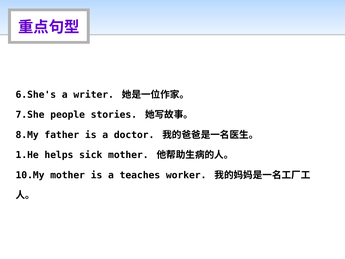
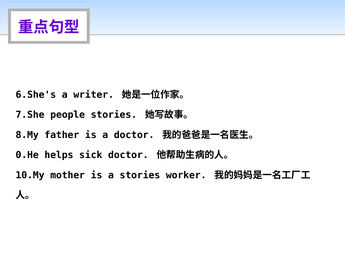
1.He: 1.He -> 0.He
sick mother: mother -> doctor
a teaches: teaches -> stories
